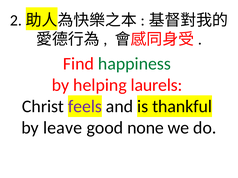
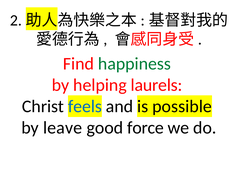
feels colour: purple -> blue
thankful: thankful -> possible
none: none -> force
